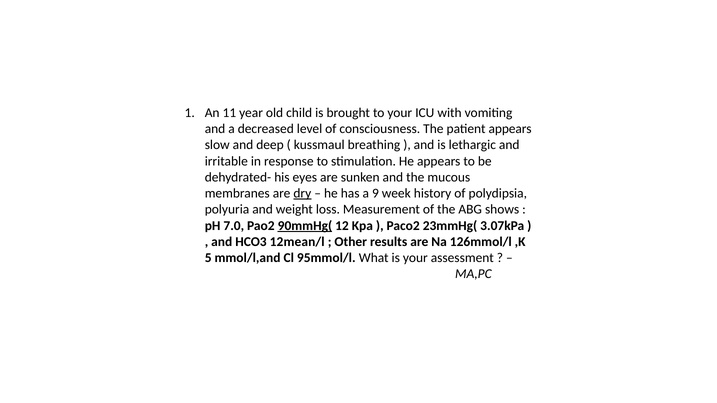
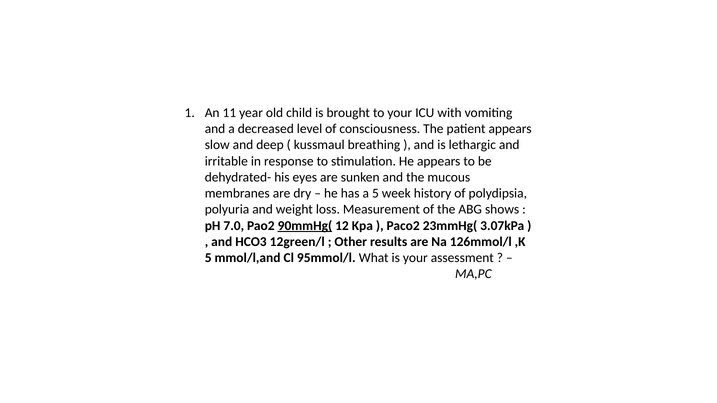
dry underline: present -> none
a 9: 9 -> 5
12mean/l: 12mean/l -> 12green/l
